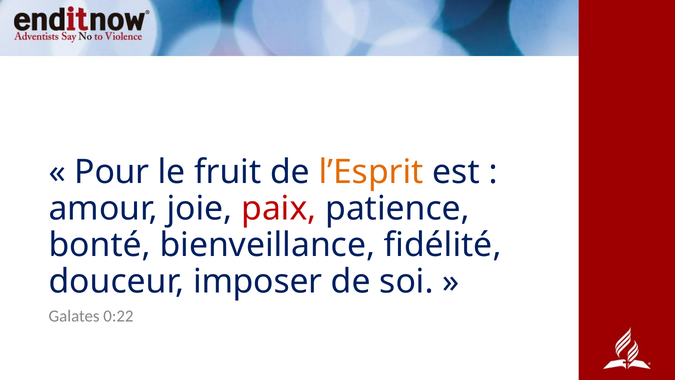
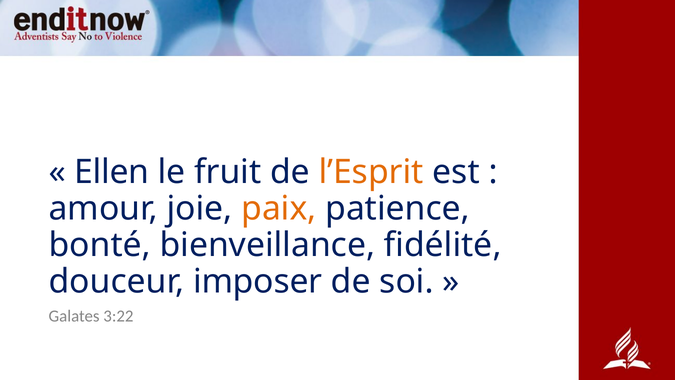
Pour: Pour -> Ellen
paix colour: red -> orange
0:22: 0:22 -> 3:22
